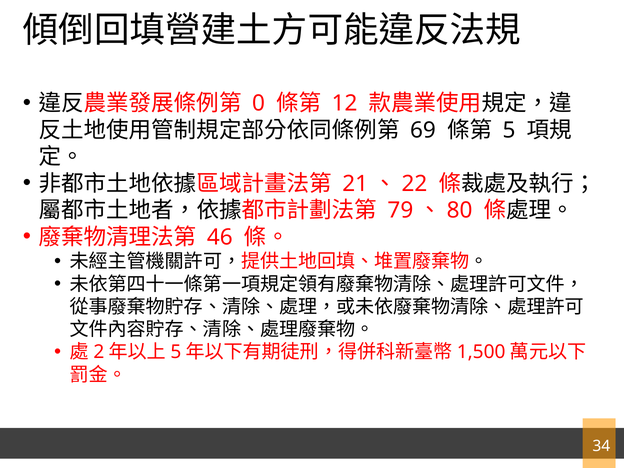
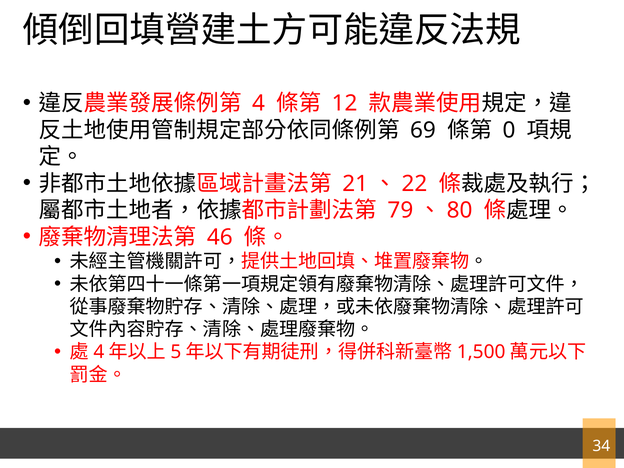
0 at (259, 103): 0 -> 4
5 at (509, 130): 5 -> 0
2 at (99, 352): 2 -> 4
